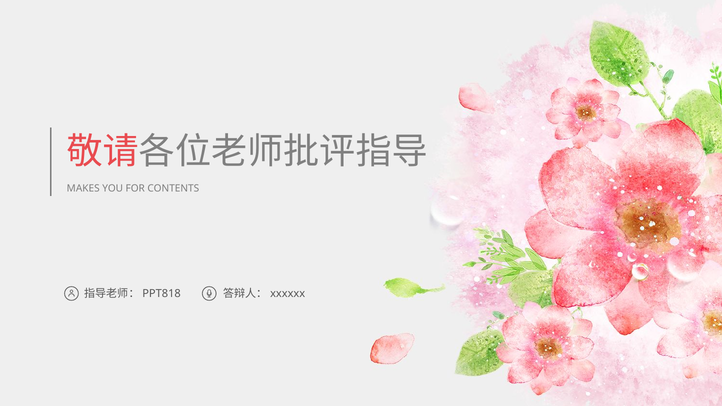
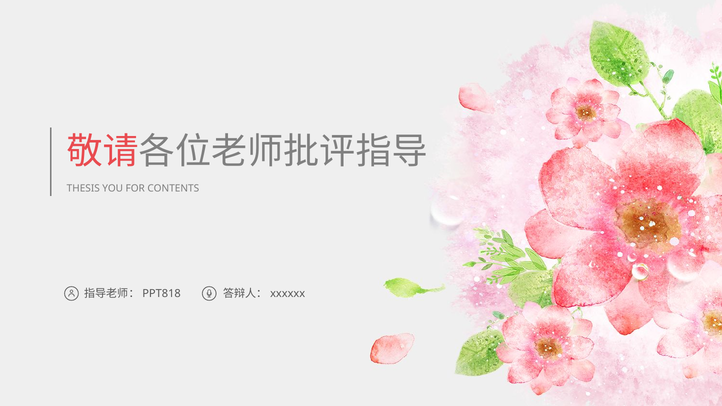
MAKES: MAKES -> THESIS
